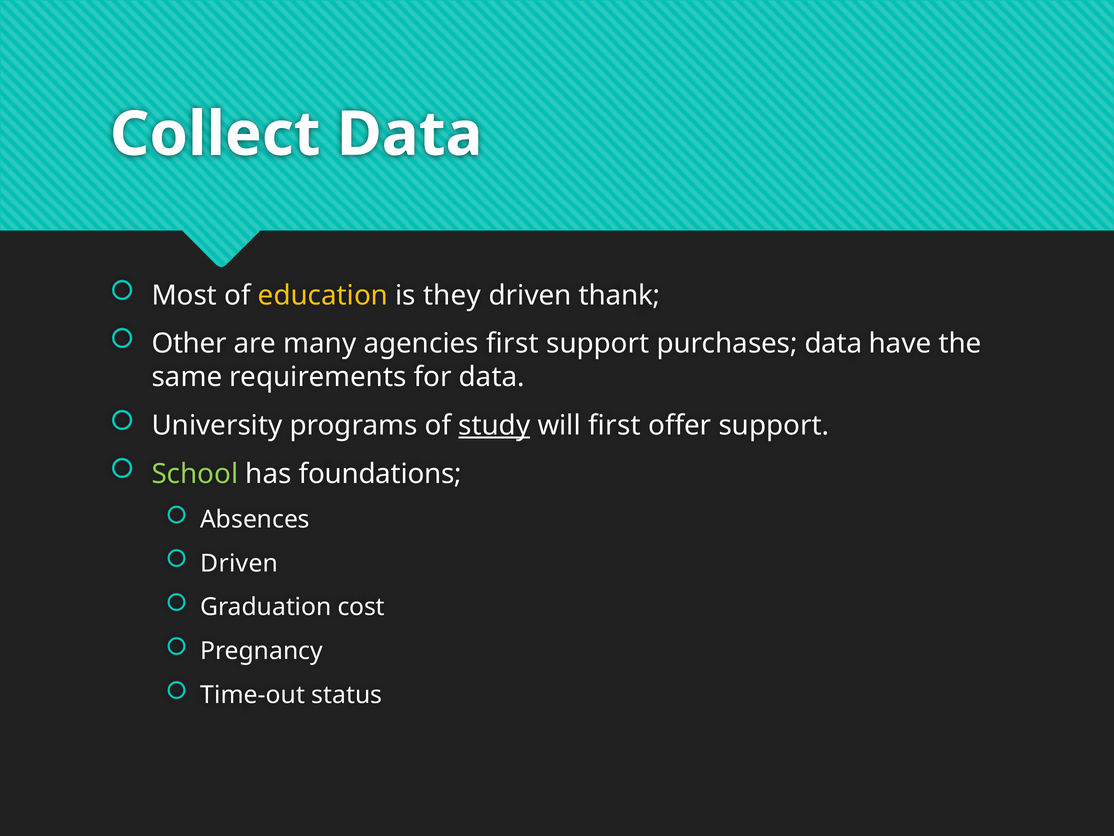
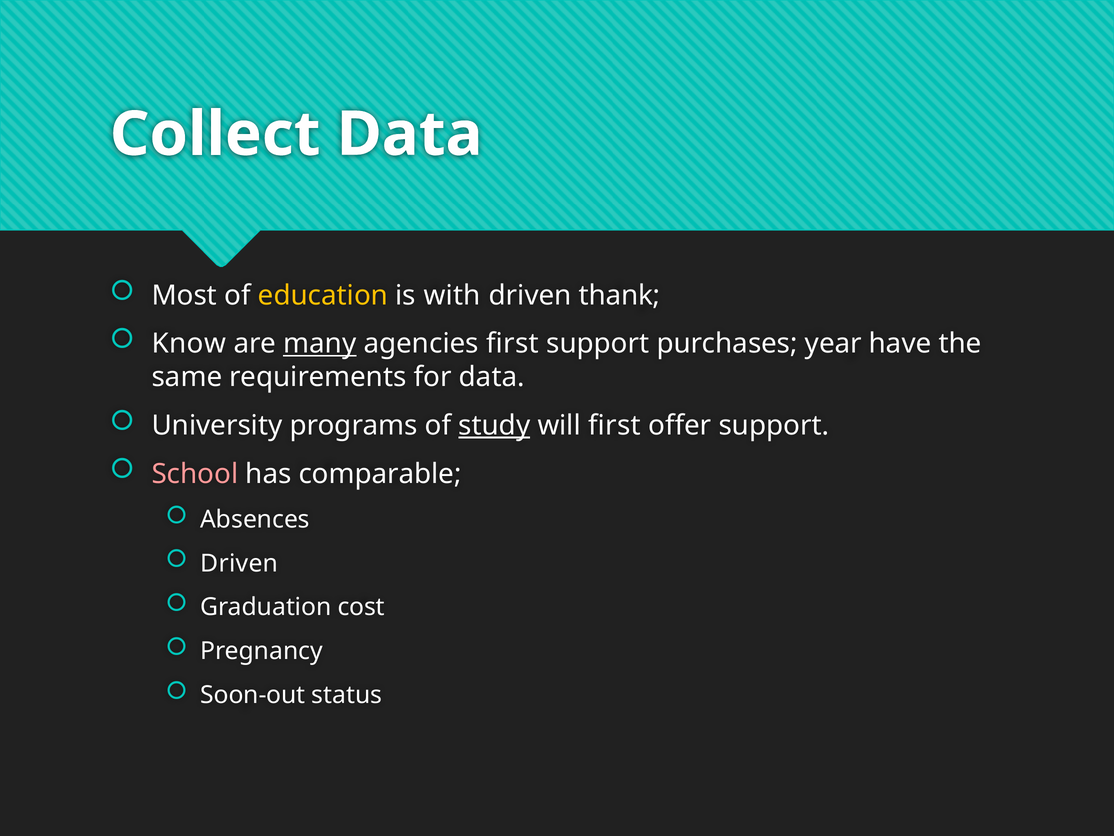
they: they -> with
Other: Other -> Know
many underline: none -> present
purchases data: data -> year
School colour: light green -> pink
foundations: foundations -> comparable
Time-out: Time-out -> Soon-out
